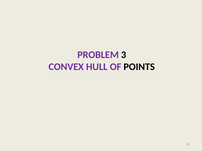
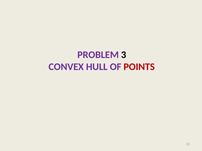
POINTS colour: black -> red
